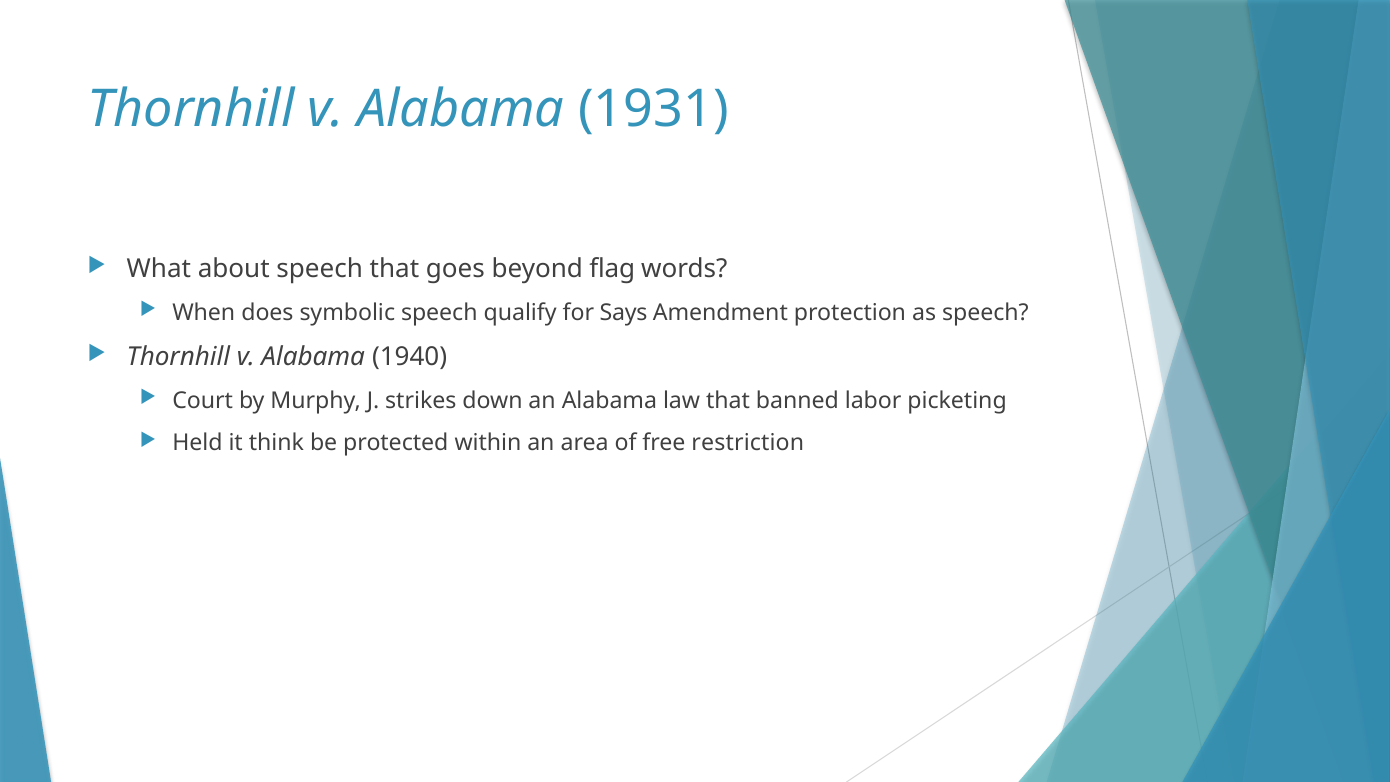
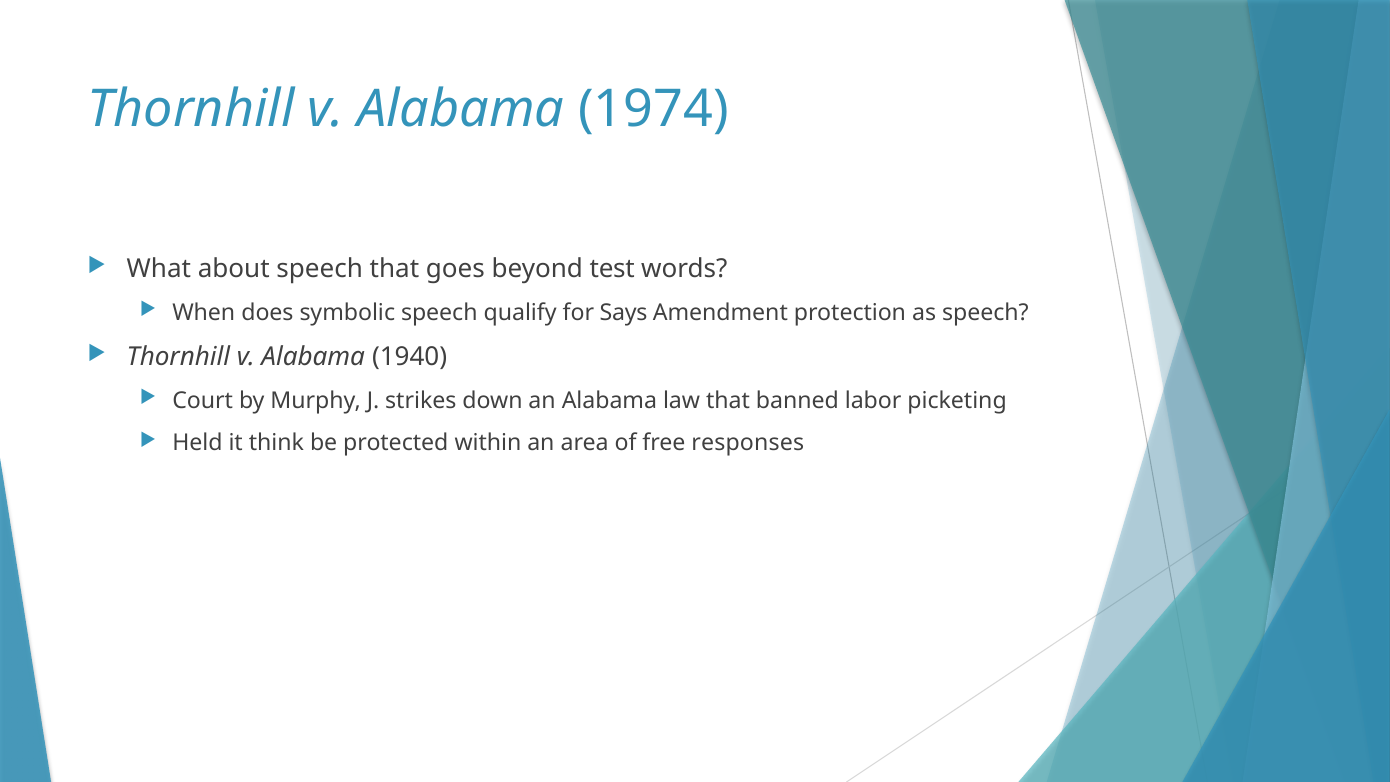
1931: 1931 -> 1974
flag: flag -> test
restriction: restriction -> responses
